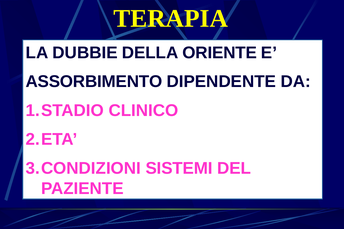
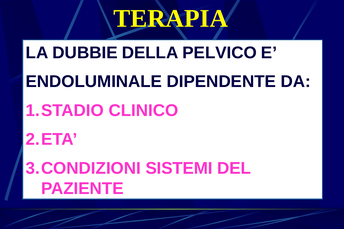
ORIENTE: ORIENTE -> PELVICO
ASSORBIMENTO: ASSORBIMENTO -> ENDOLUMINALE
